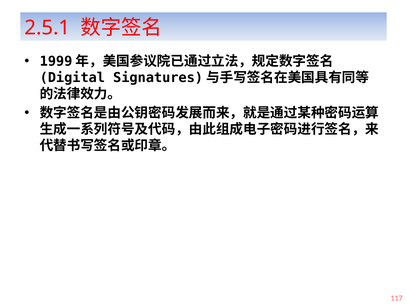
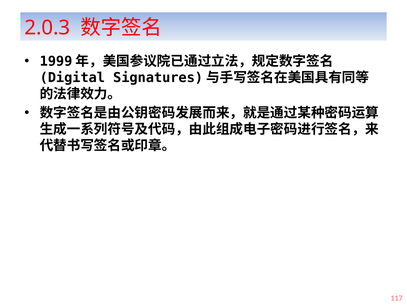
2.5.1: 2.5.1 -> 2.0.3
